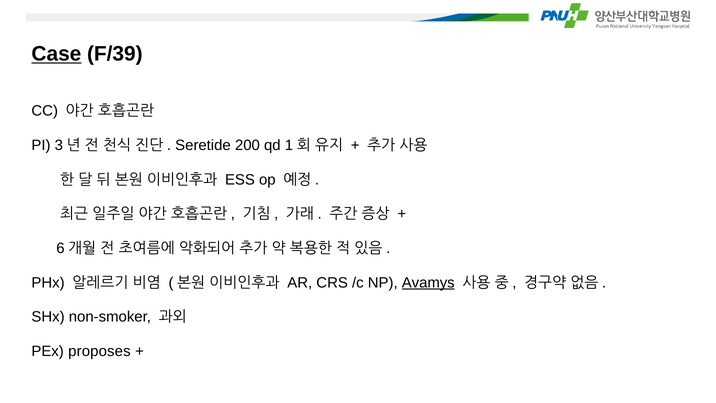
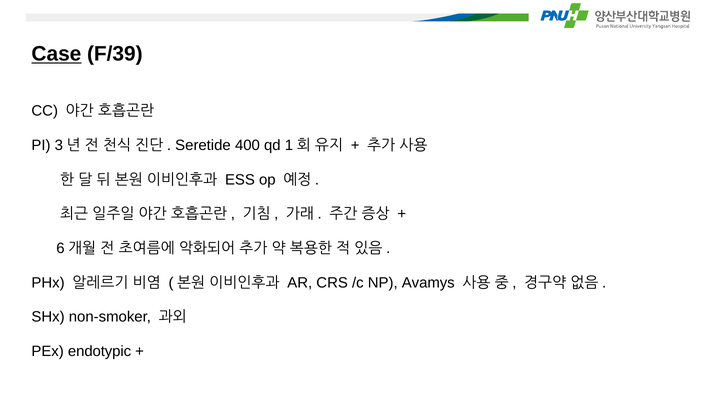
200: 200 -> 400
Avamys underline: present -> none
proposes: proposes -> endotypic
